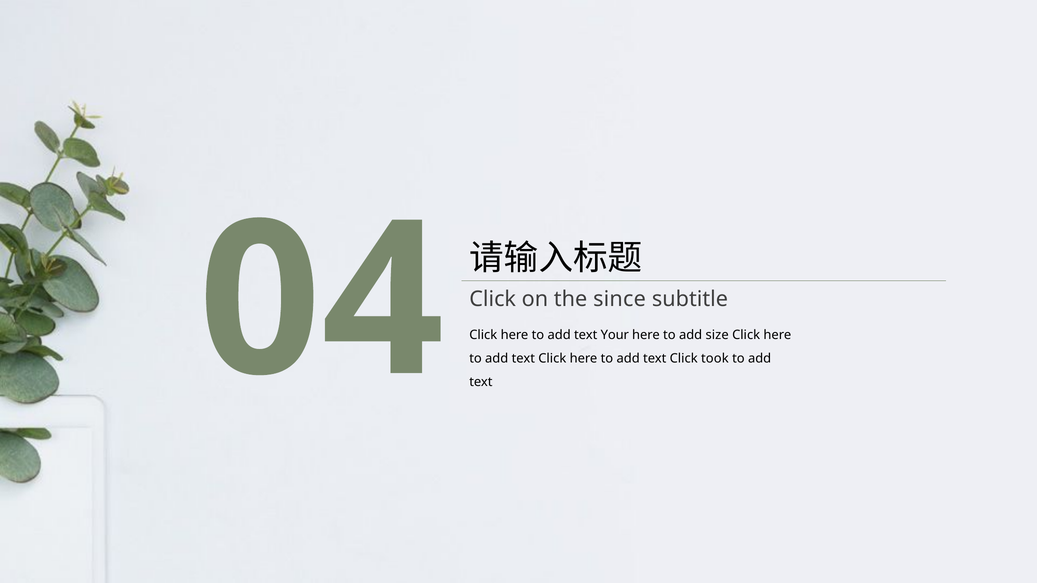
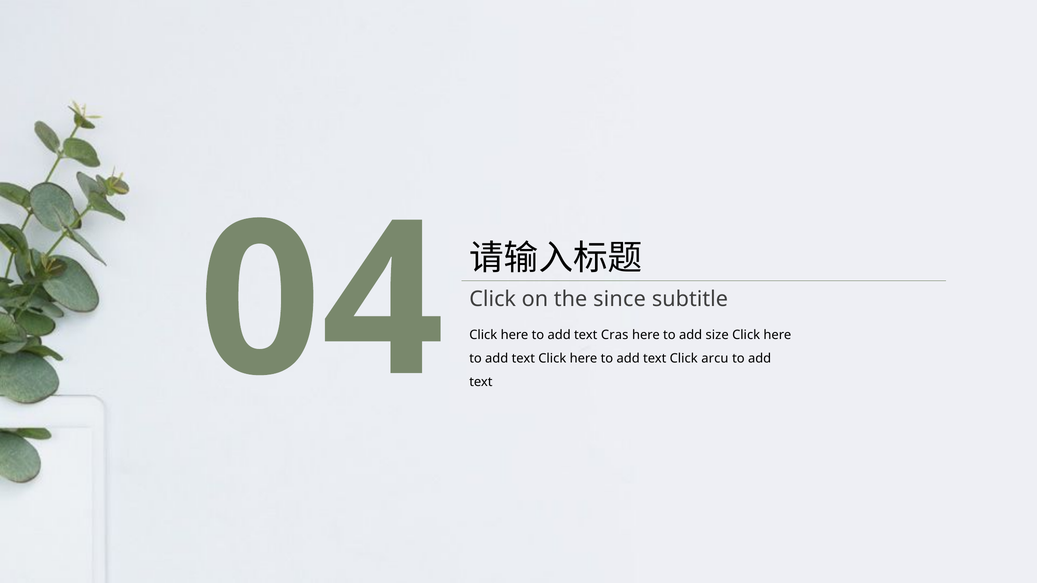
Your: Your -> Cras
took: took -> arcu
